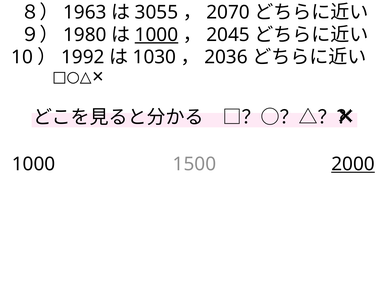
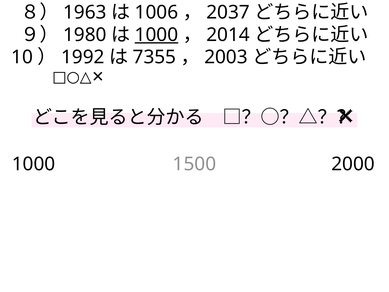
3055: 3055 -> 1006
2070: 2070 -> 2037
2045: 2045 -> 2014
1030: 1030 -> 7355
2036: 2036 -> 2003
2000 underline: present -> none
